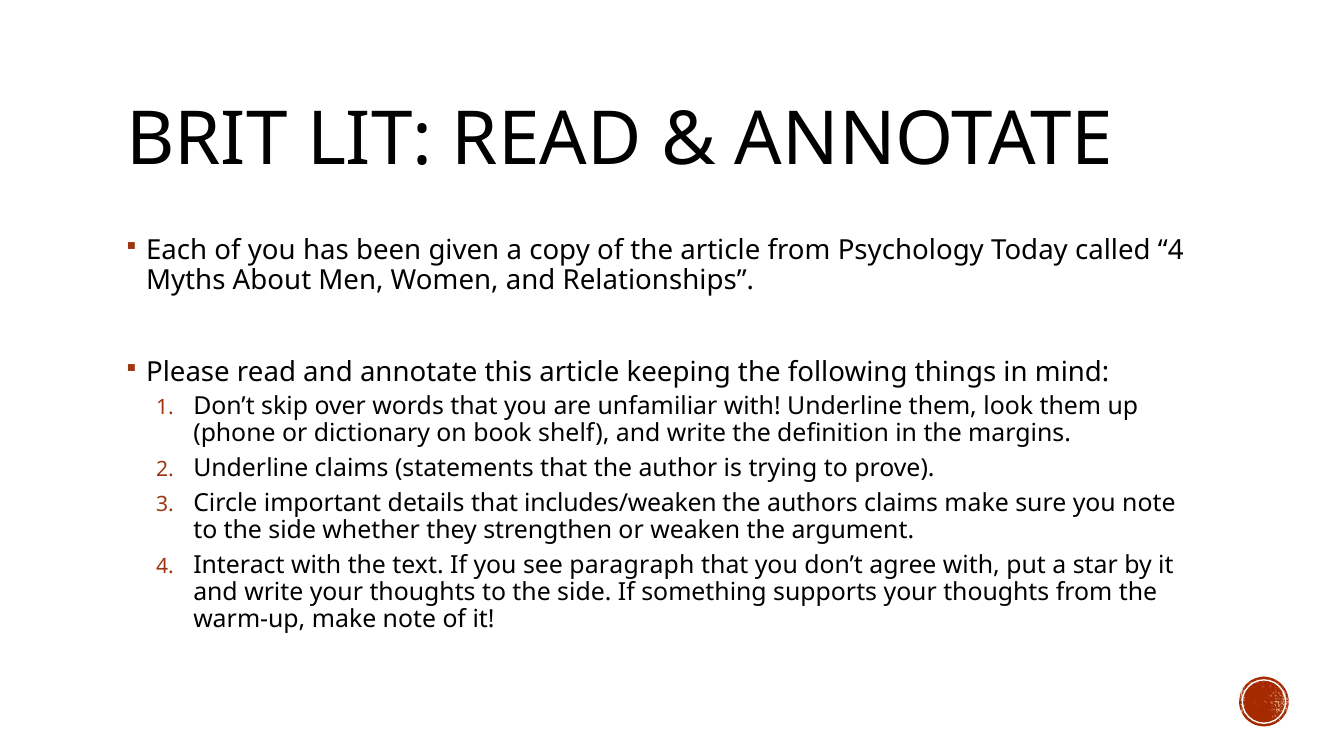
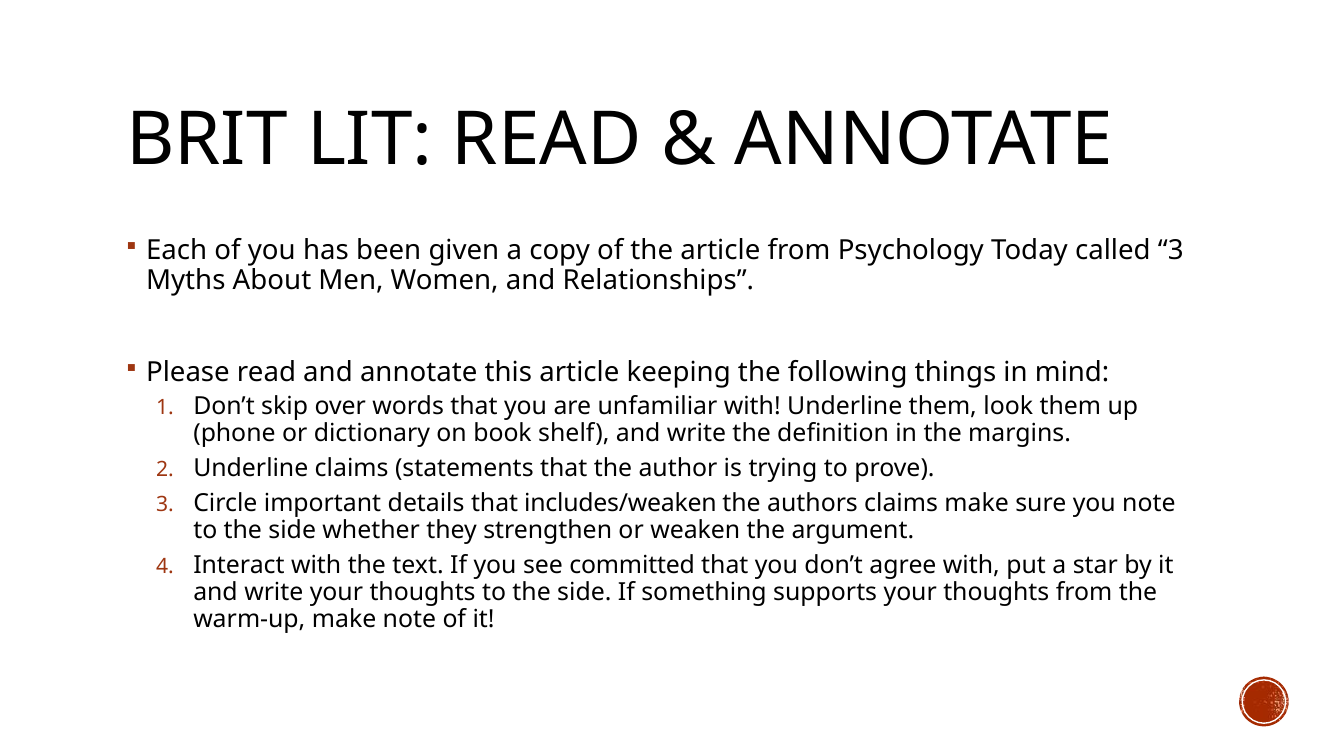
called 4: 4 -> 3
paragraph: paragraph -> committed
